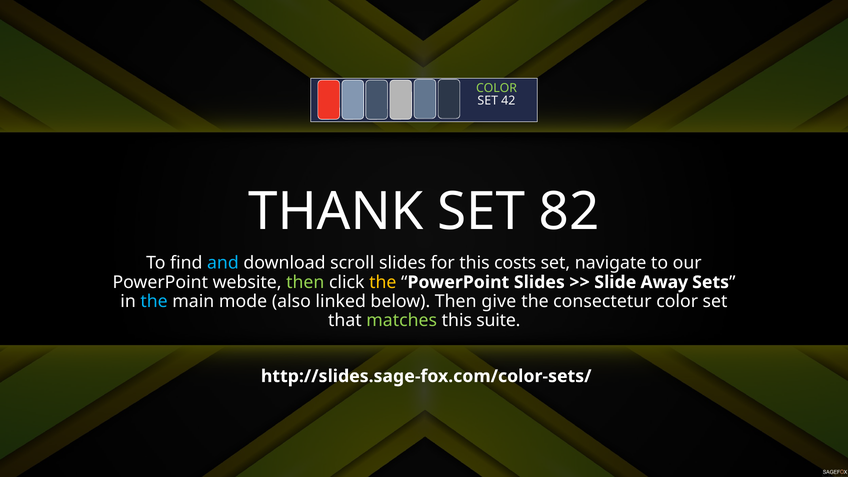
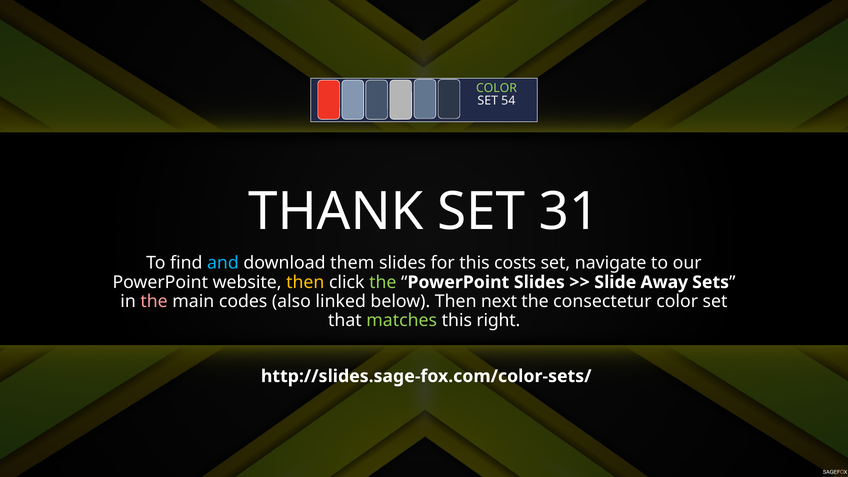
42: 42 -> 54
82: 82 -> 31
scroll: scroll -> them
then at (305, 282) colour: light green -> yellow
the at (383, 282) colour: yellow -> light green
the at (154, 301) colour: light blue -> pink
mode: mode -> codes
give: give -> next
suite: suite -> right
